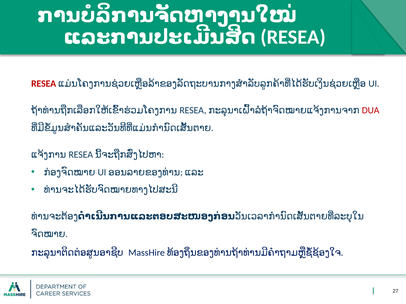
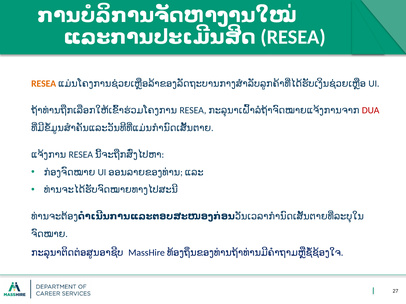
RESEA at (44, 84) colour: red -> orange
